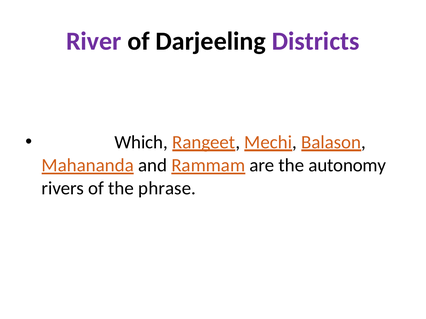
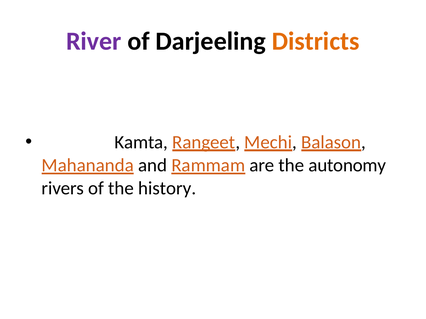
Districts colour: purple -> orange
Which: Which -> Kamta
phrase: phrase -> history
